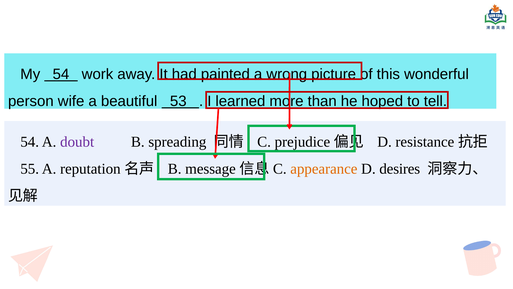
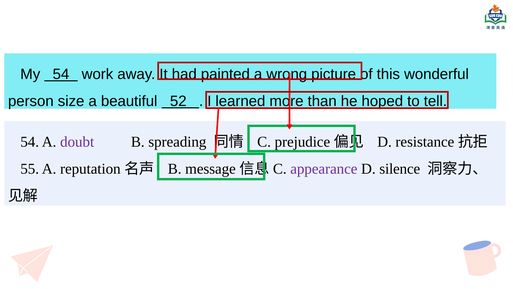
wife: wife -> size
53: 53 -> 52
appearance colour: orange -> purple
desires: desires -> silence
